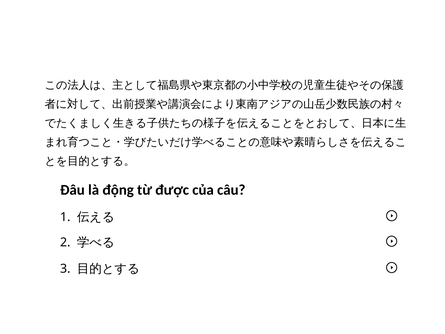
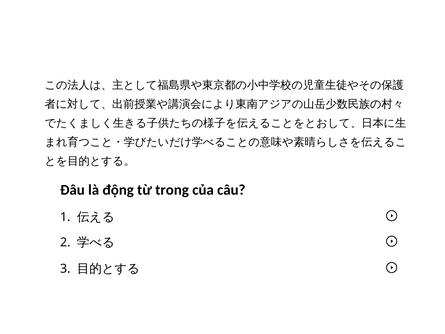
được: được -> trong
